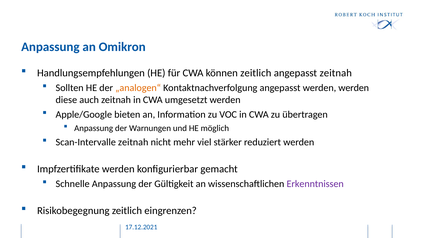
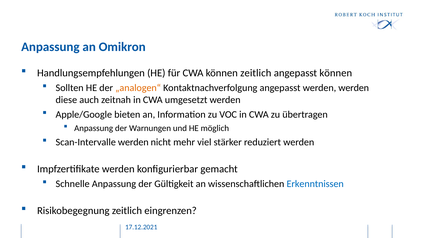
angepasst zeitnah: zeitnah -> können
Scan-Intervalle zeitnah: zeitnah -> werden
Erkenntnissen colour: purple -> blue
